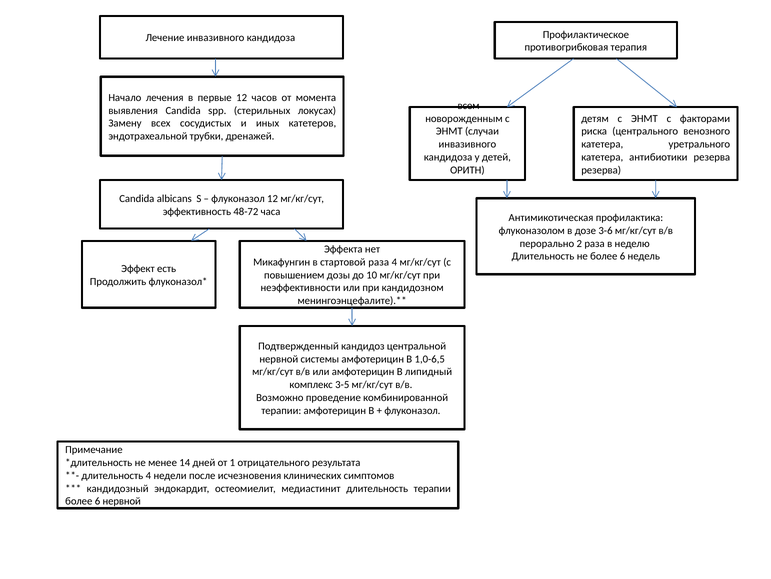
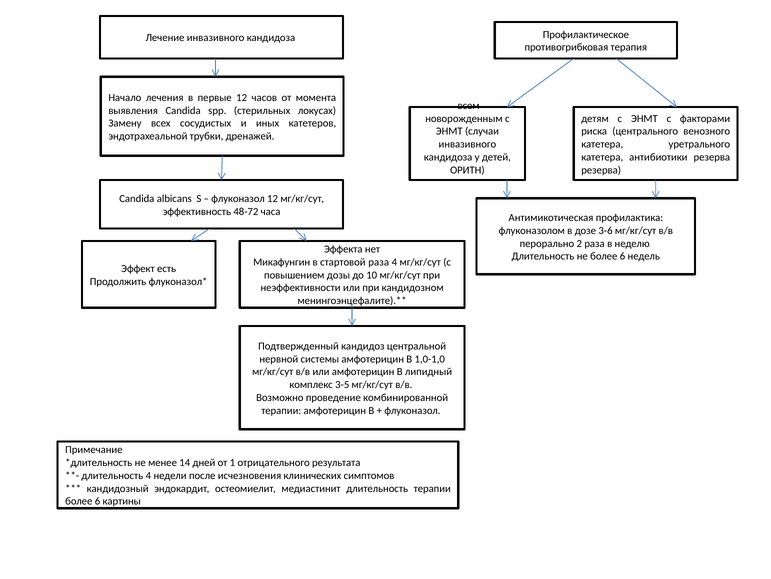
1,0-6,5: 1,0-6,5 -> 1,0-1,0
6 нервной: нервной -> картины
